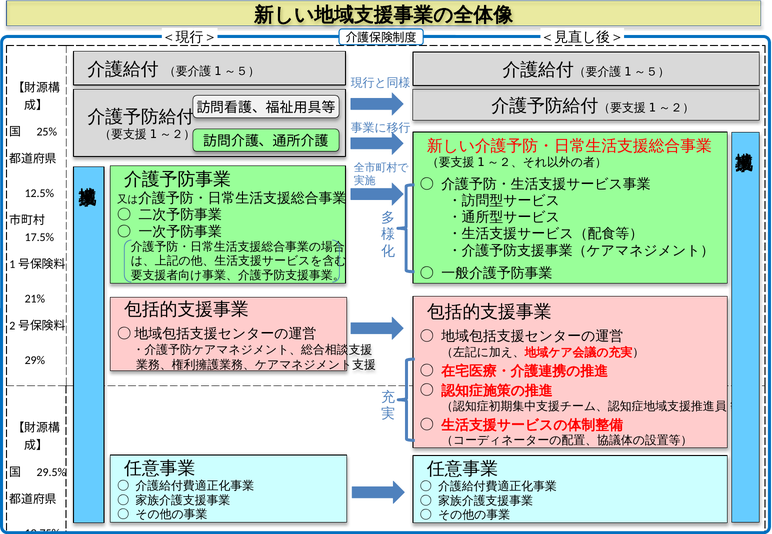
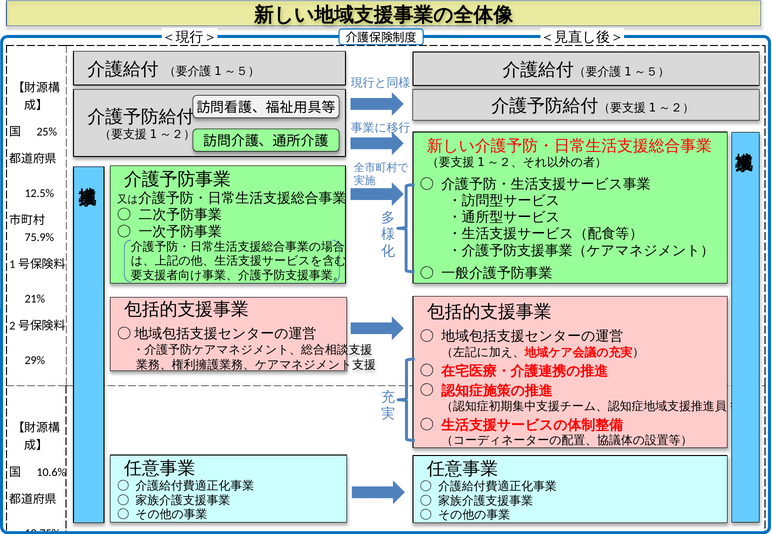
17.5%: 17.5% -> 75.9%
29.5%: 29.5% -> 10.6%
